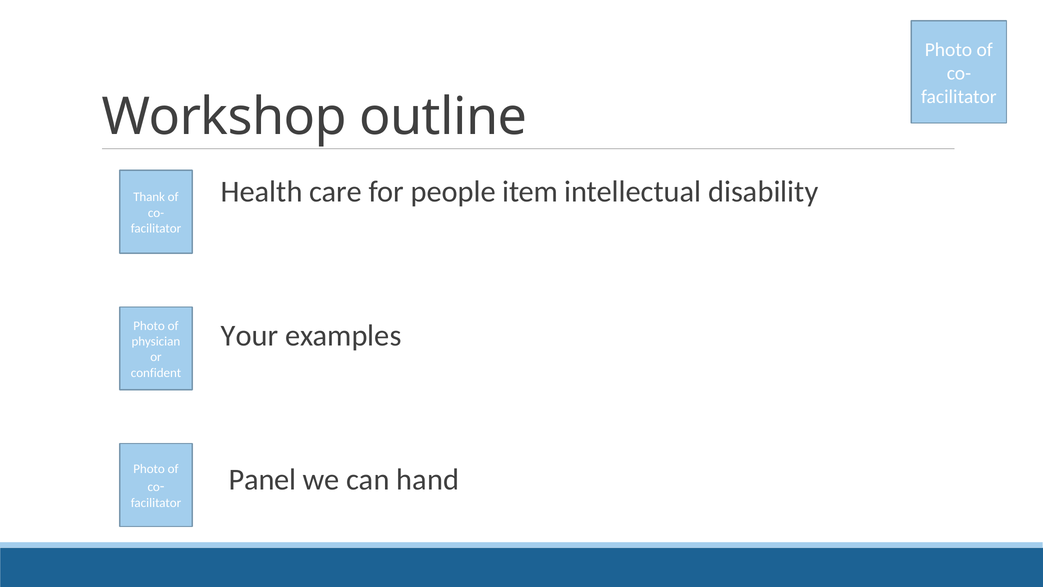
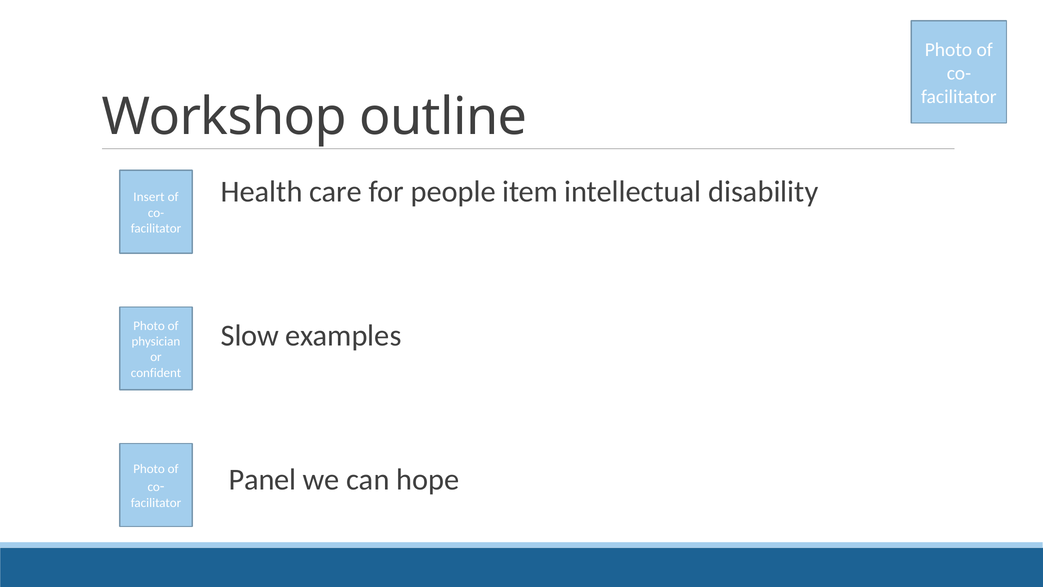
Thank: Thank -> Insert
Your: Your -> Slow
hand: hand -> hope
